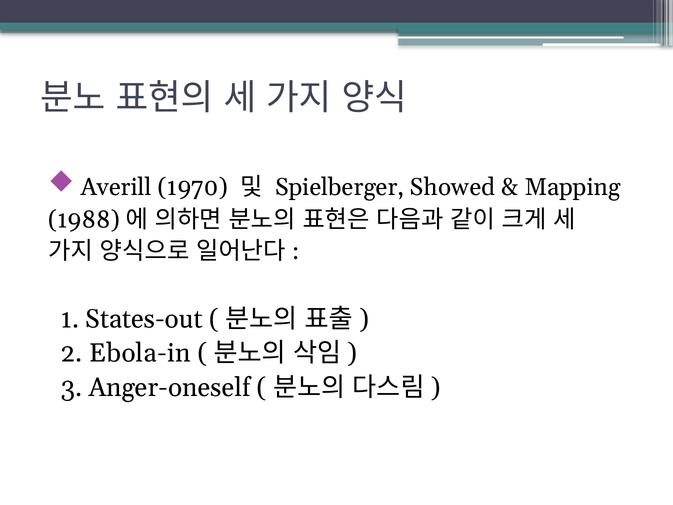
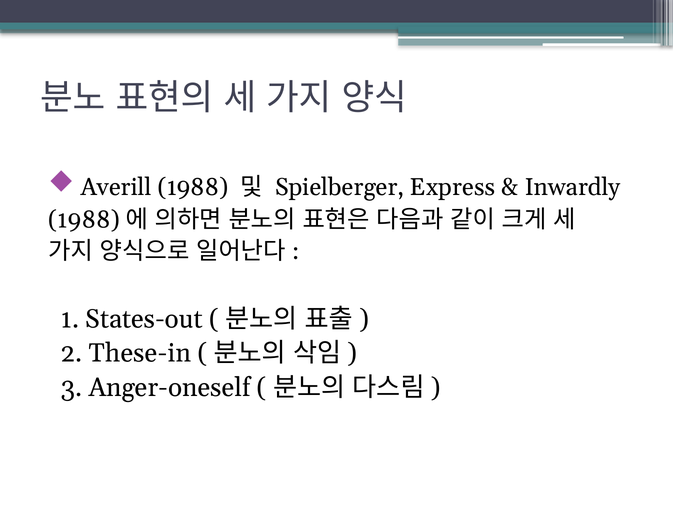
Averill 1970: 1970 -> 1988
Showed: Showed -> Express
Mapping: Mapping -> Inwardly
Ebola-in: Ebola-in -> These-in
